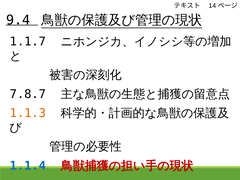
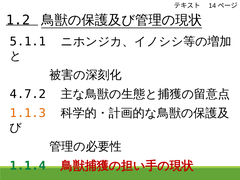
9.4: 9.4 -> 1.2
1.1.7: 1.1.7 -> 5.1.1
7.8.7: 7.8.7 -> 4.7.2
1.1.4 colour: blue -> green
